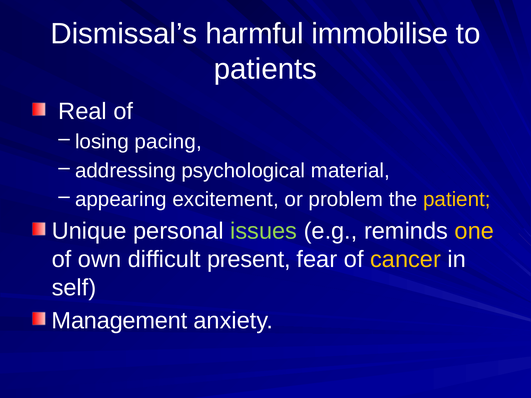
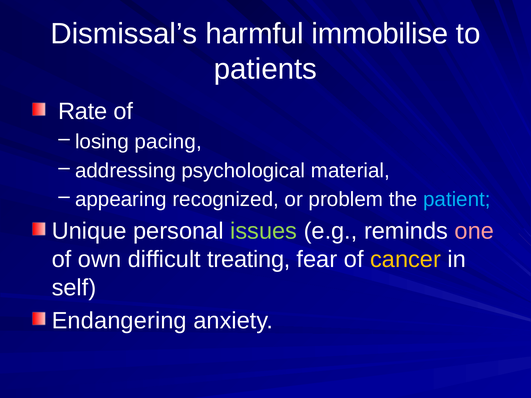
Real: Real -> Rate
excitement: excitement -> recognized
patient colour: yellow -> light blue
one colour: yellow -> pink
present: present -> treating
Management: Management -> Endangering
